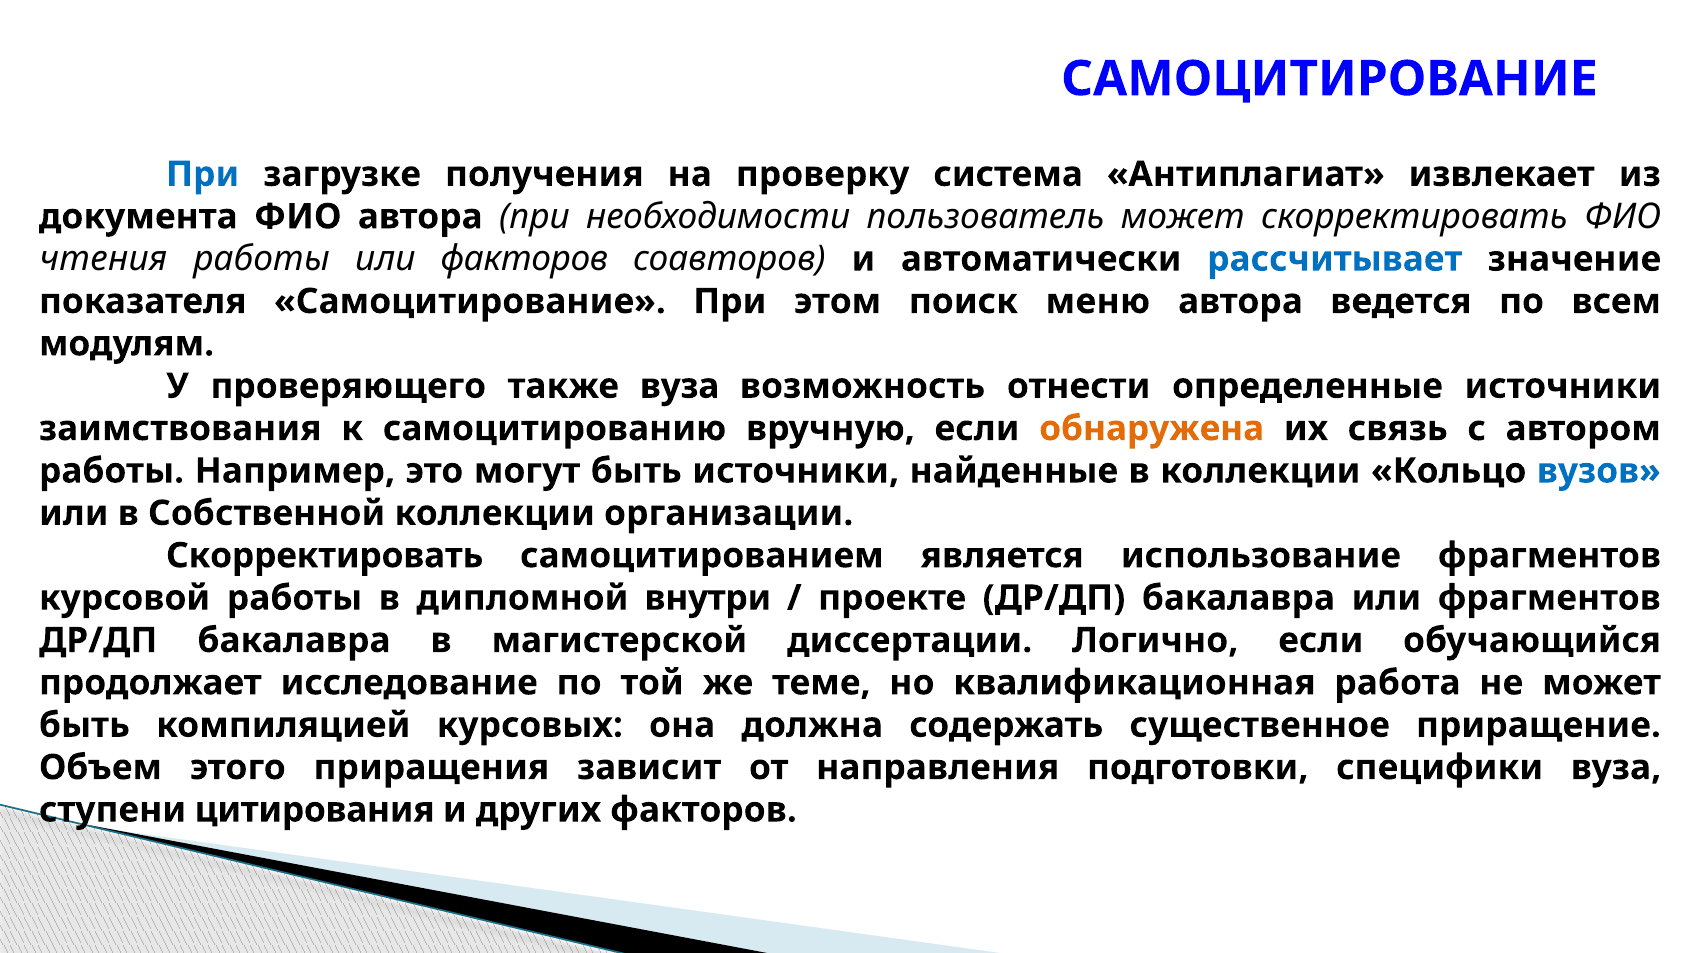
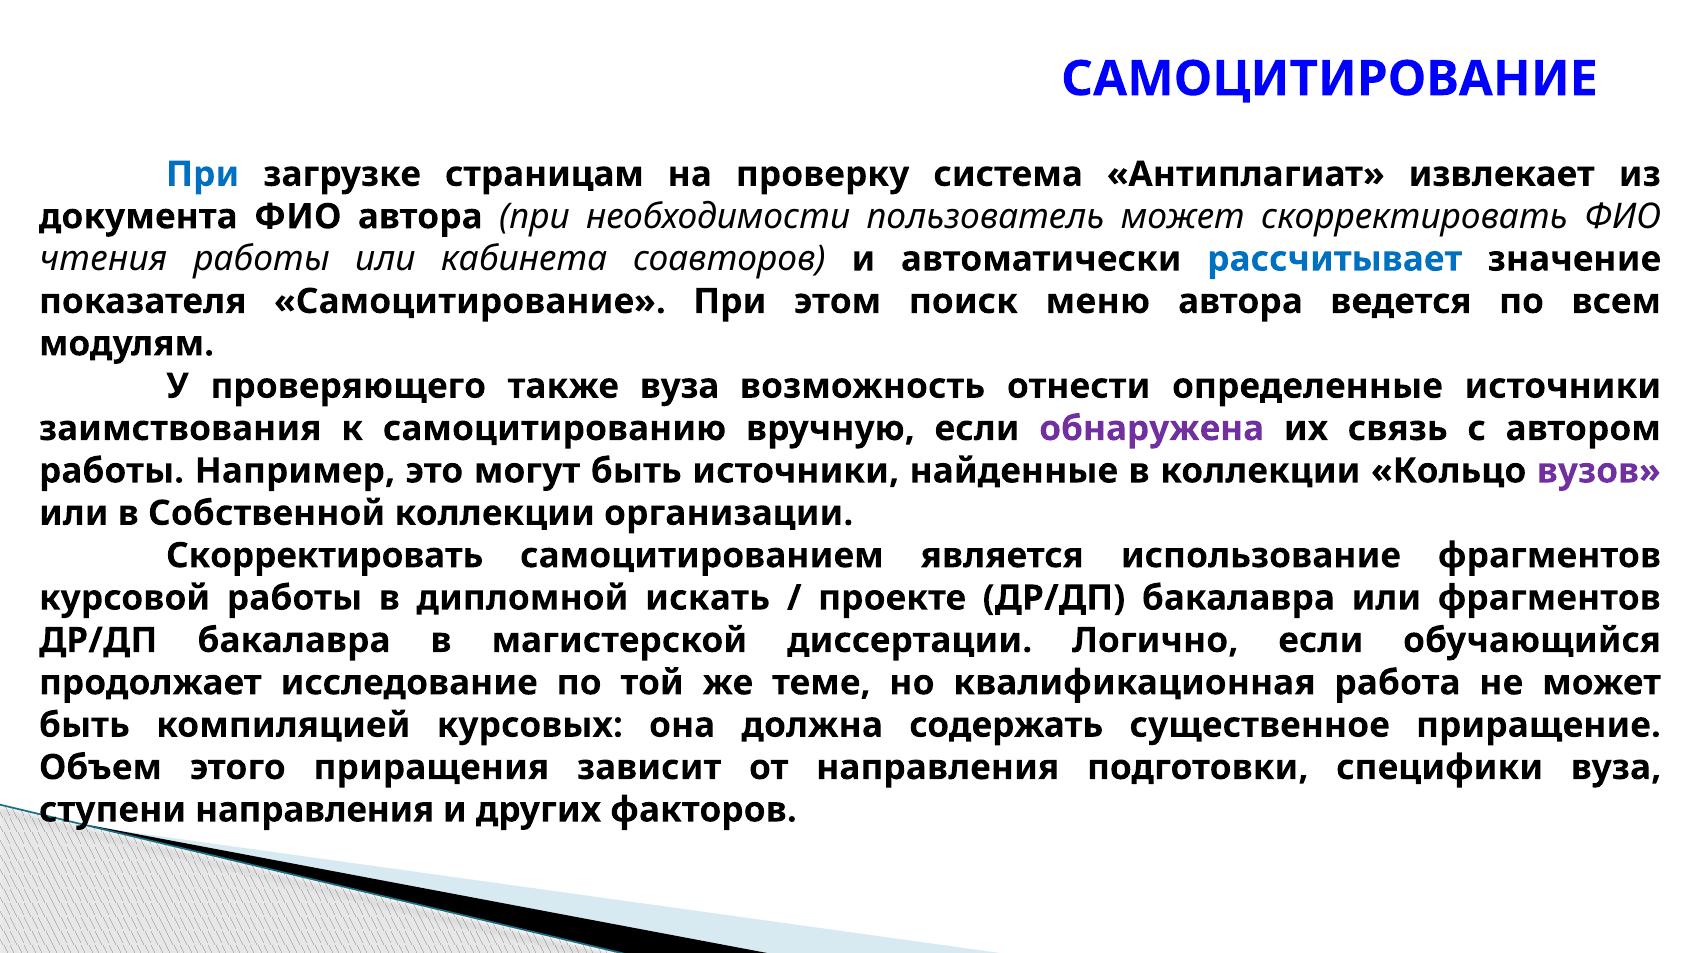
получения: получения -> страницам
или факторов: факторов -> кабинета
обнаружена colour: orange -> purple
вузов colour: blue -> purple
внутри: внутри -> искать
ступени цитирования: цитирования -> направления
